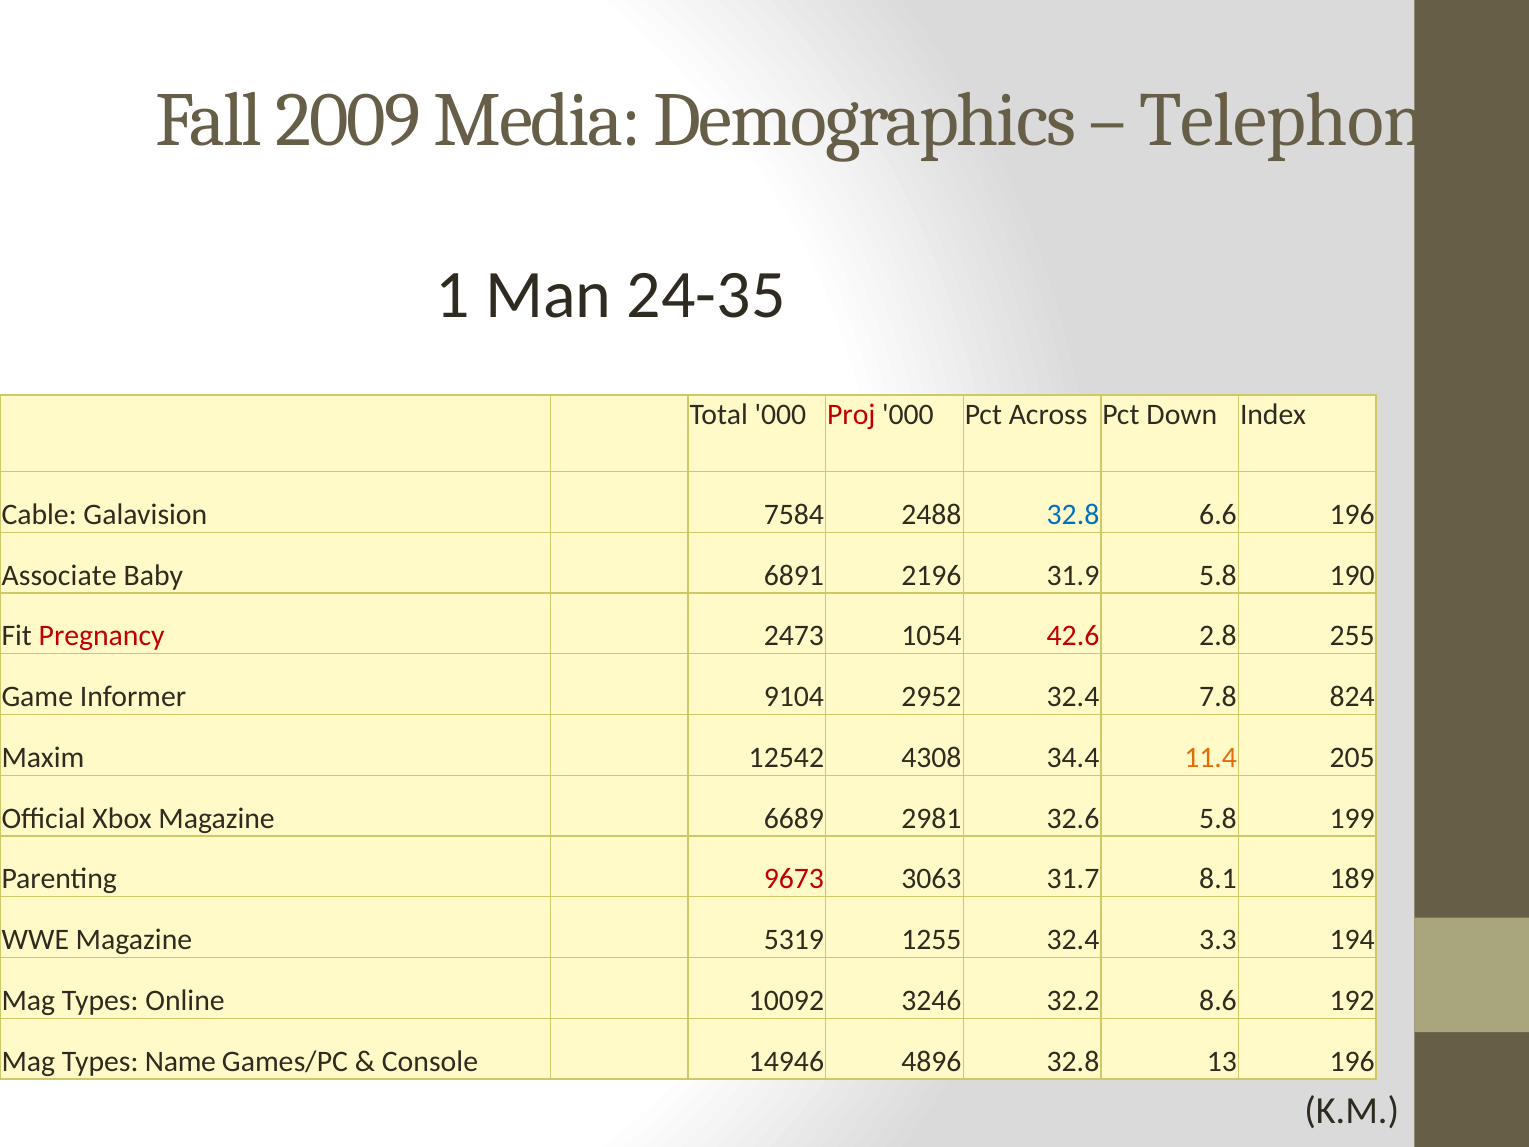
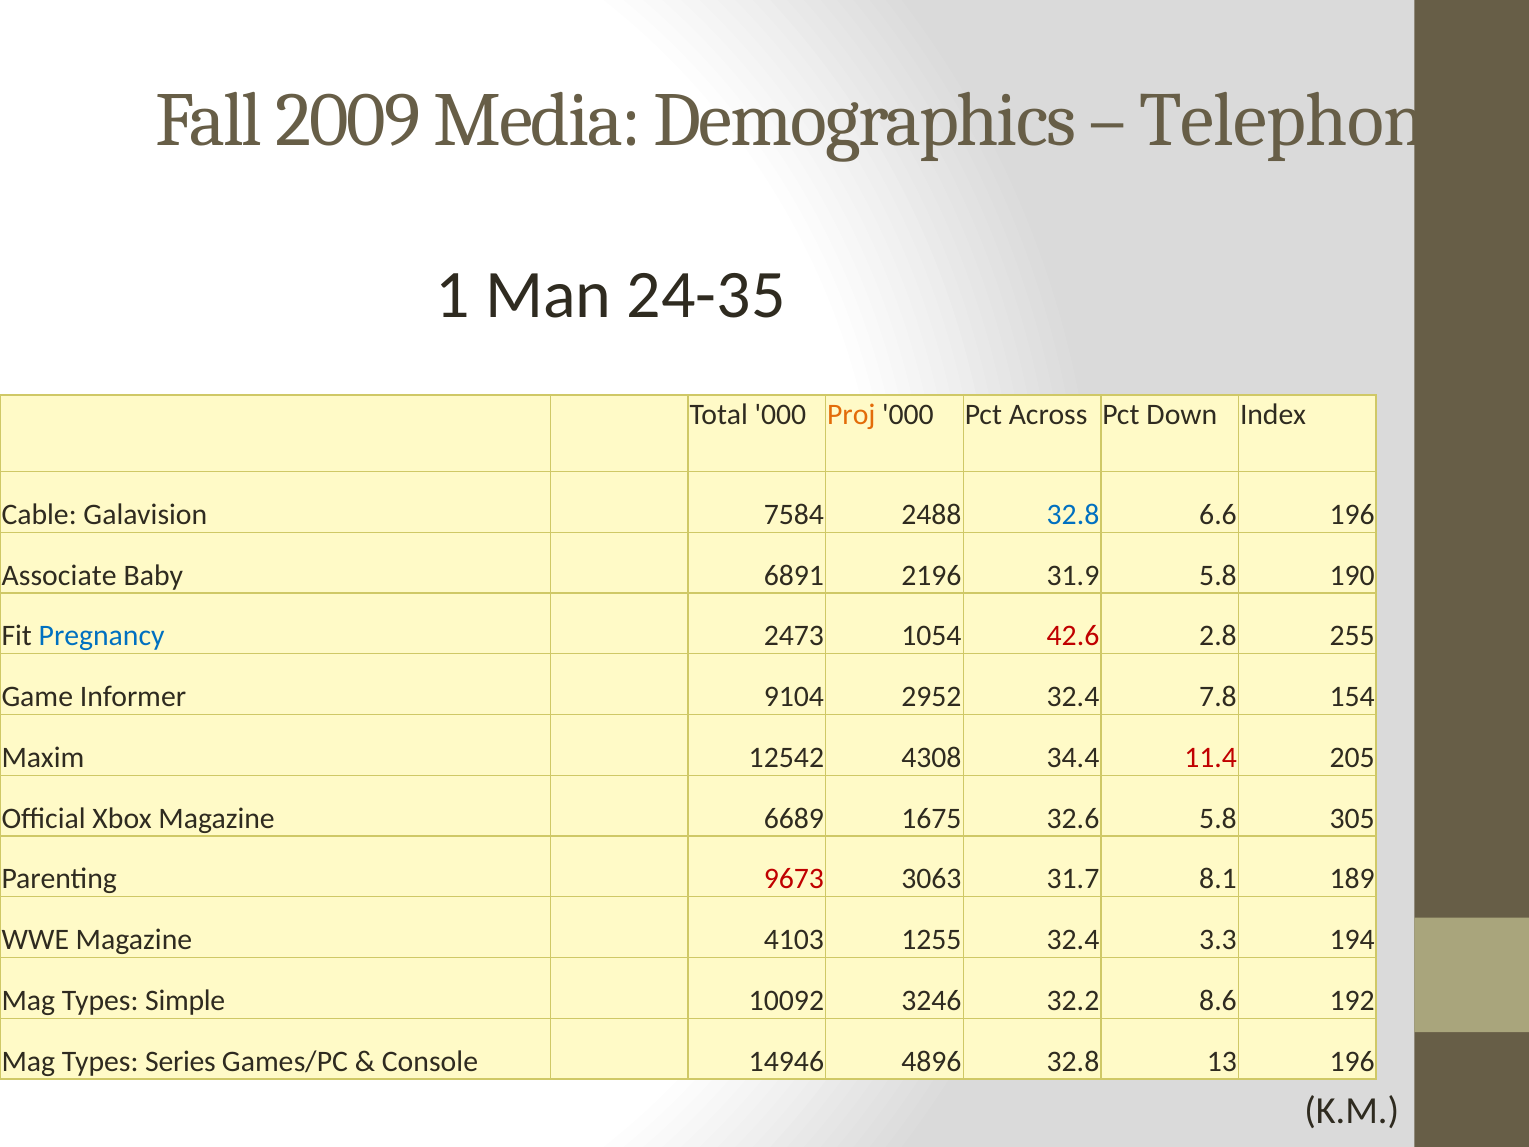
Proj colour: red -> orange
Pregnancy colour: red -> blue
824: 824 -> 154
11.4 colour: orange -> red
2981: 2981 -> 1675
199: 199 -> 305
5319: 5319 -> 4103
Online: Online -> Simple
Name: Name -> Series
